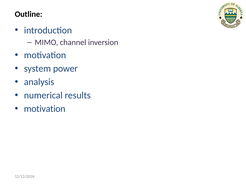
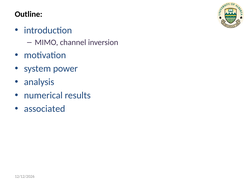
motivation at (45, 109): motivation -> associated
